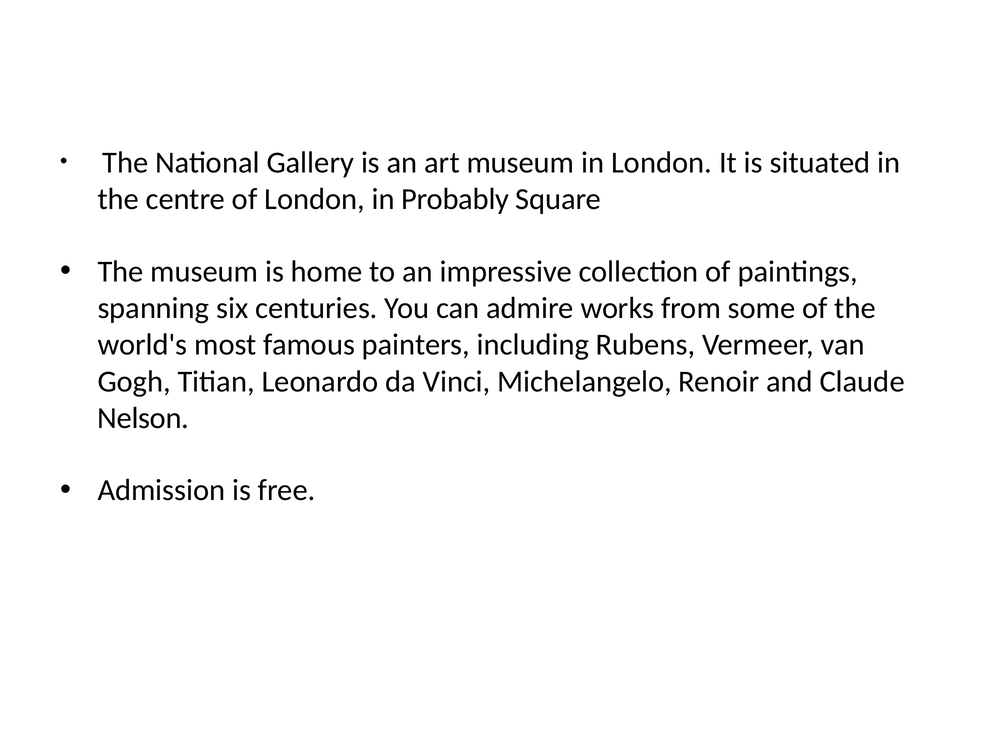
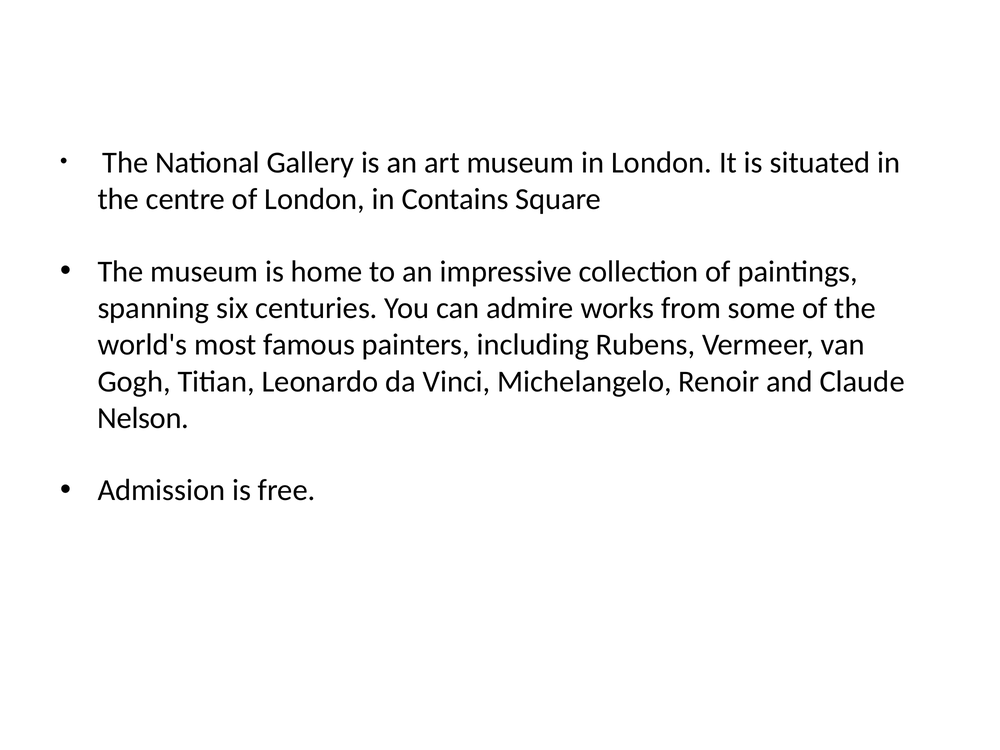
Probably: Probably -> Contains
